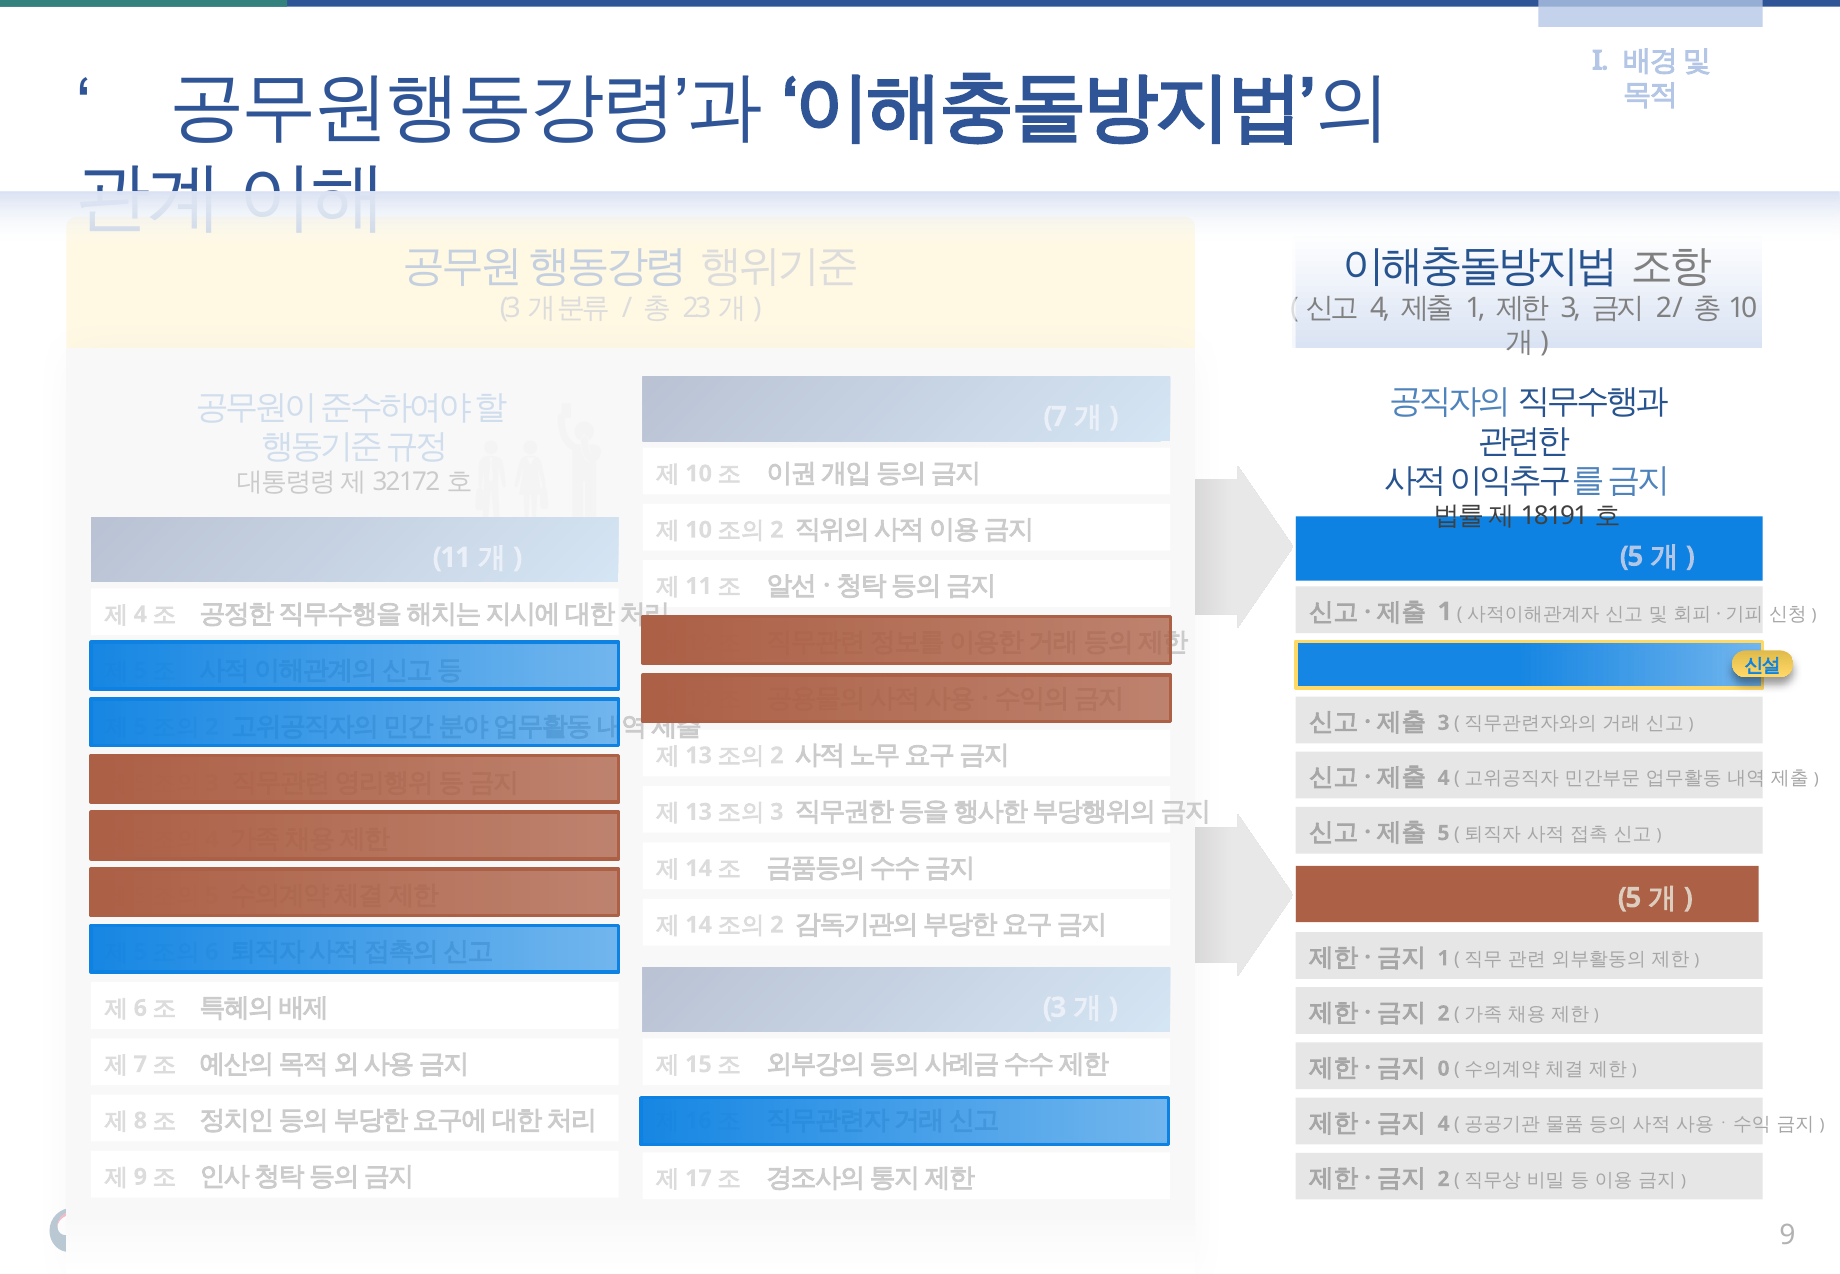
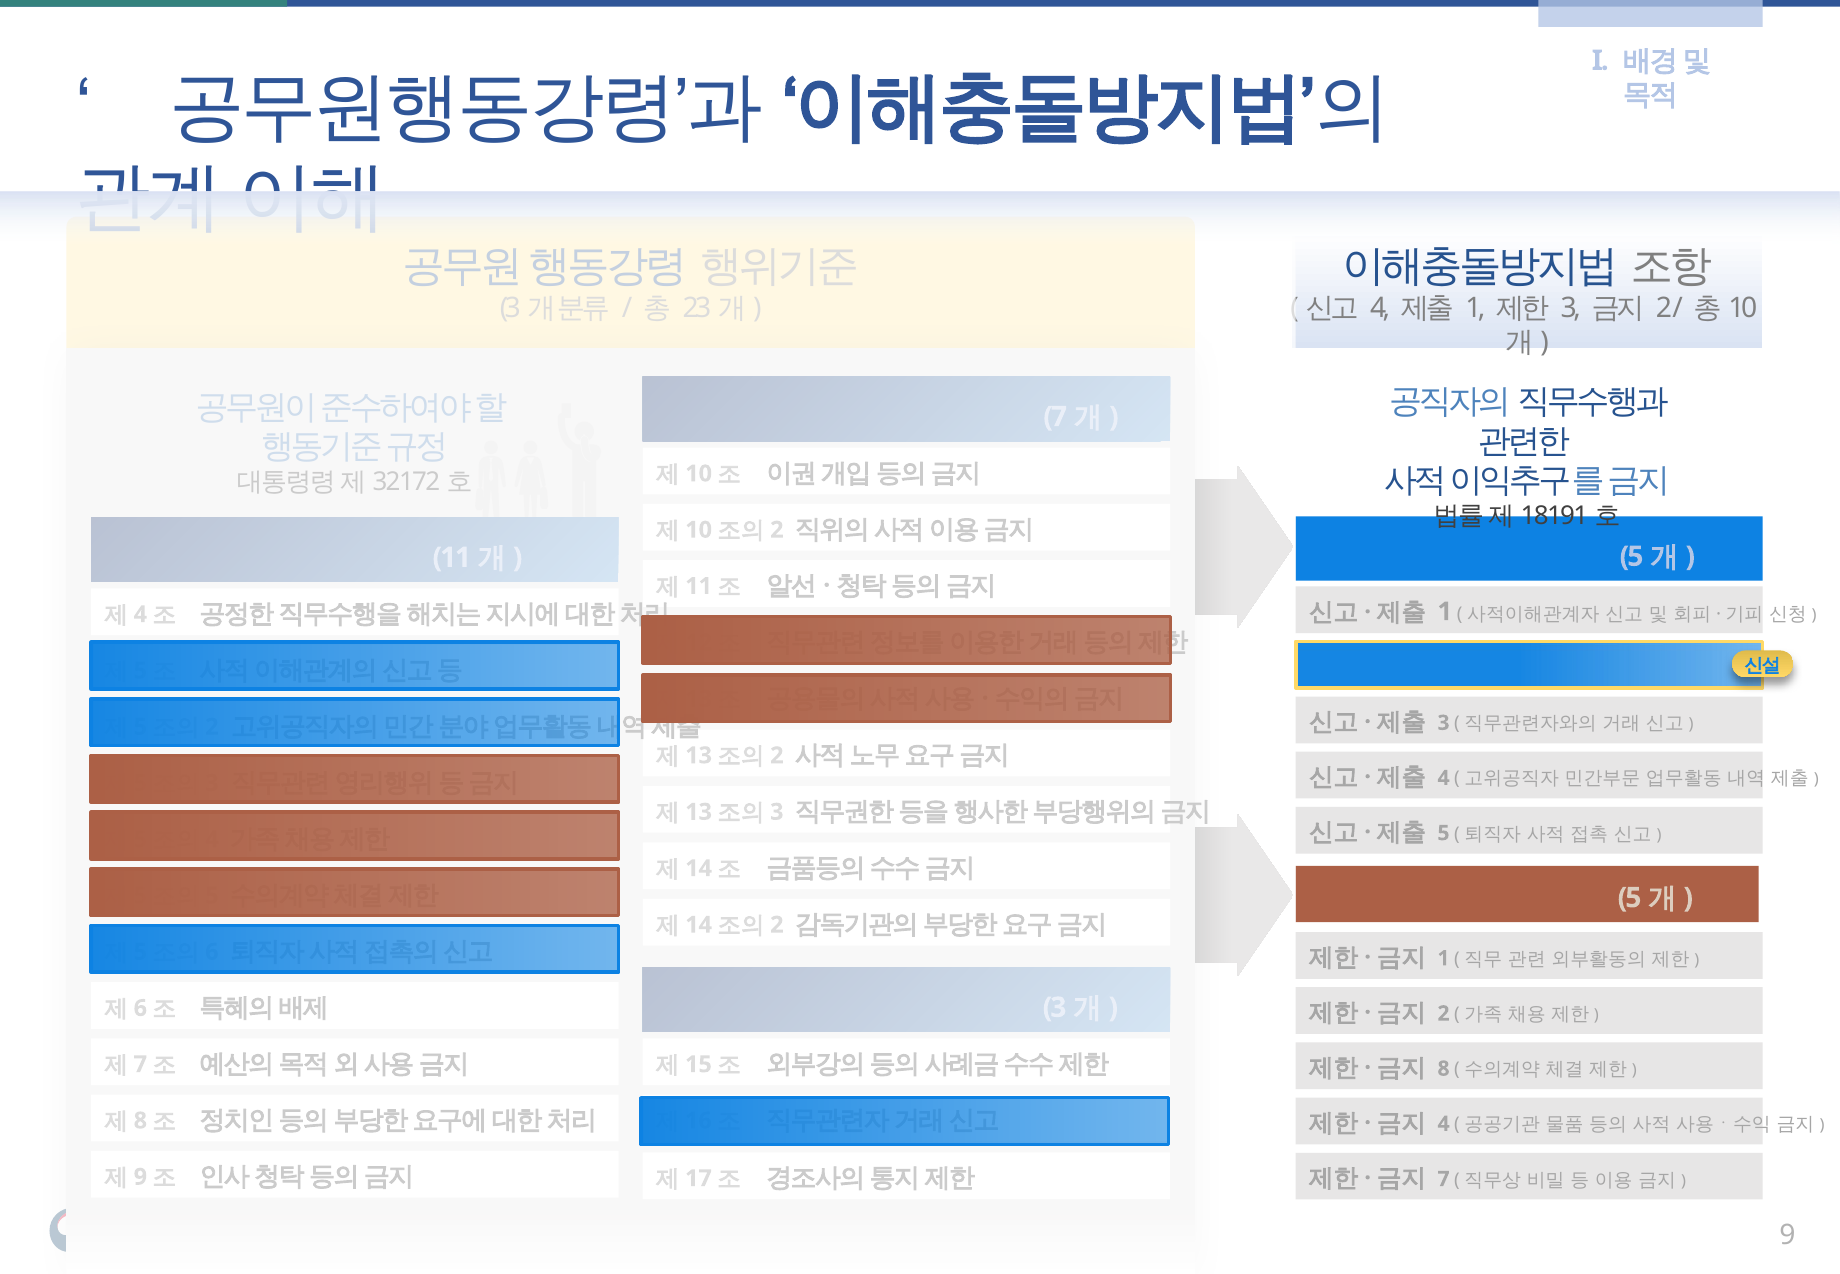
0 at (1444, 1069): 0 -> 8
2 at (1444, 1179): 2 -> 7
